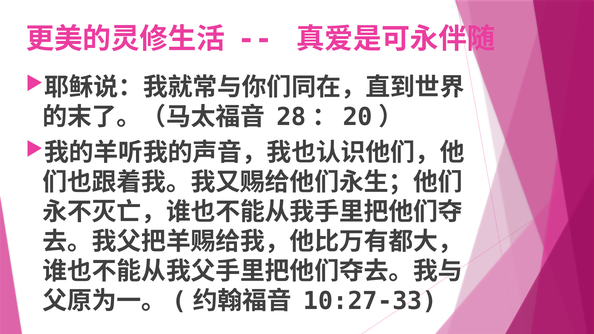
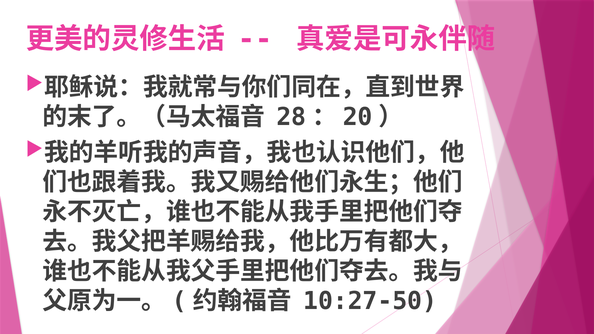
10:27-33: 10:27-33 -> 10:27-50
